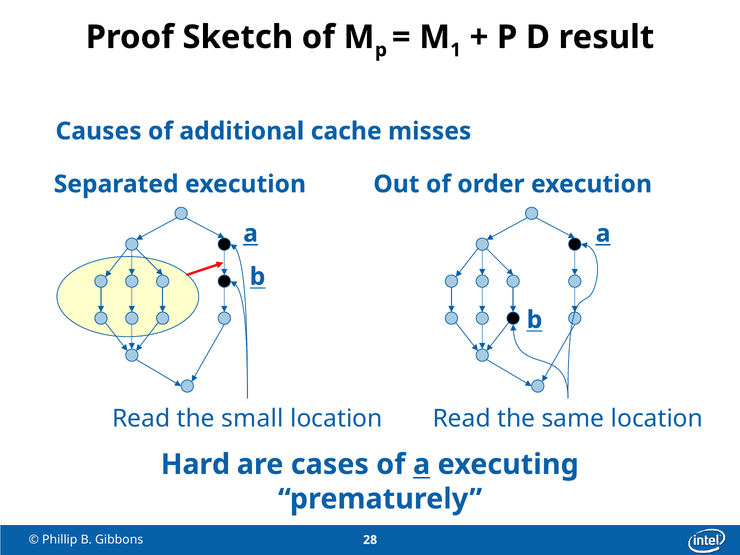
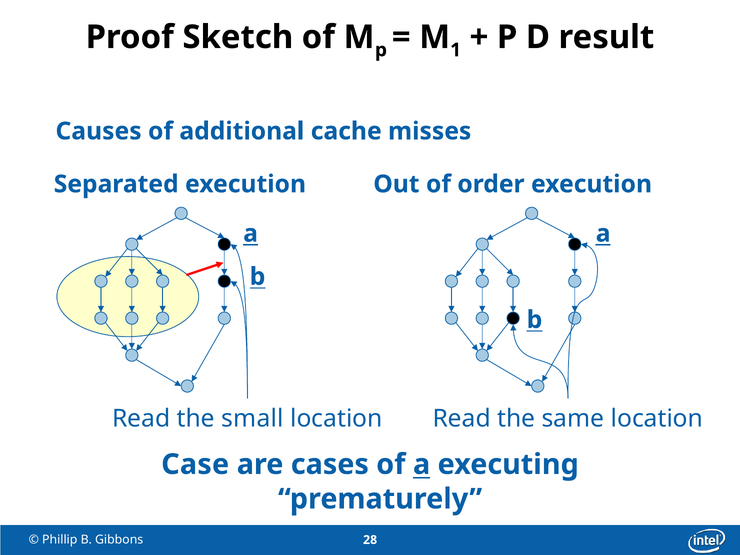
Hard: Hard -> Case
